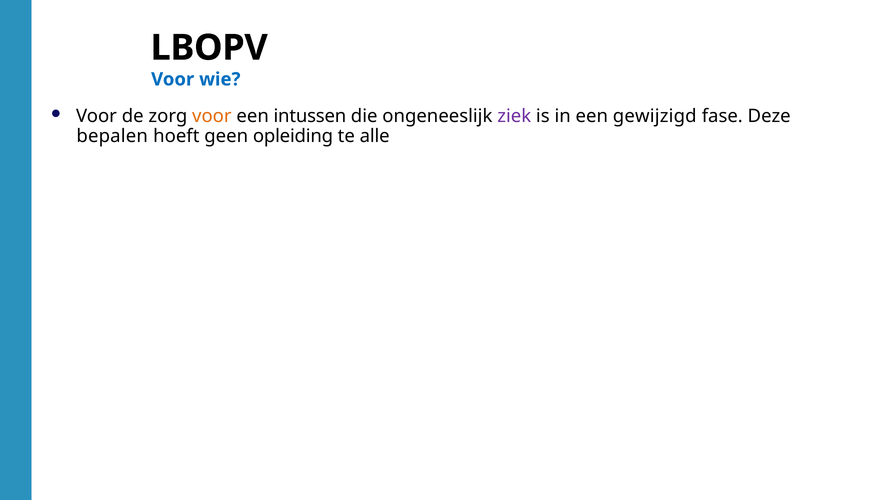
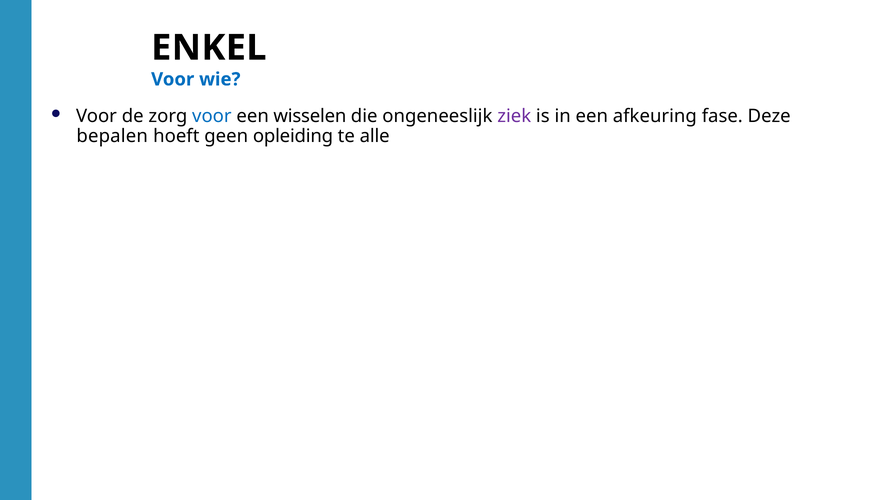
LBOPV: LBOPV -> ENKEL
voor at (212, 116) colour: orange -> blue
intussen: intussen -> wisselen
gewijzigd: gewijzigd -> afkeuring
